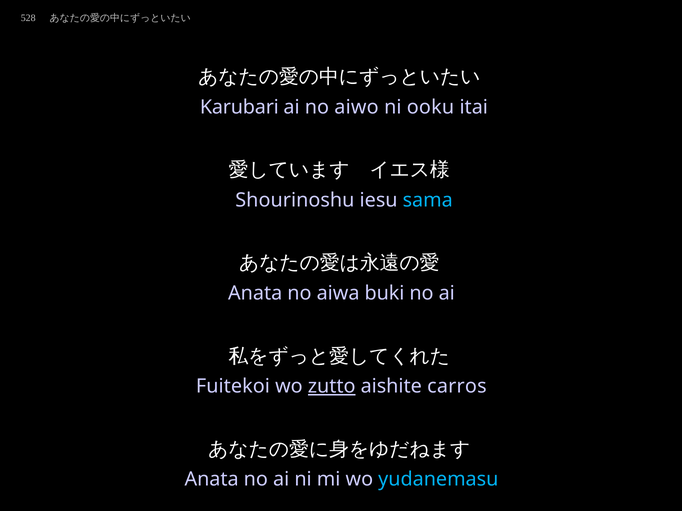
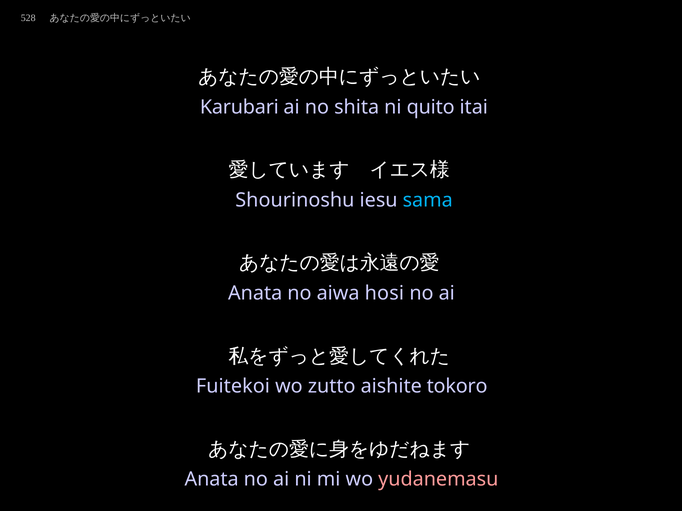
aiwo: aiwo -> shita
ooku: ooku -> quito
buki: buki -> hosi
zutto underline: present -> none
carros: carros -> tokoro
yudanemasu colour: light blue -> pink
